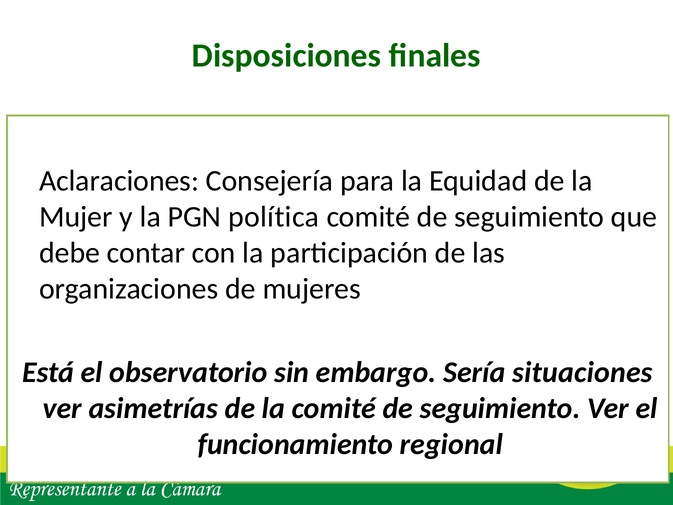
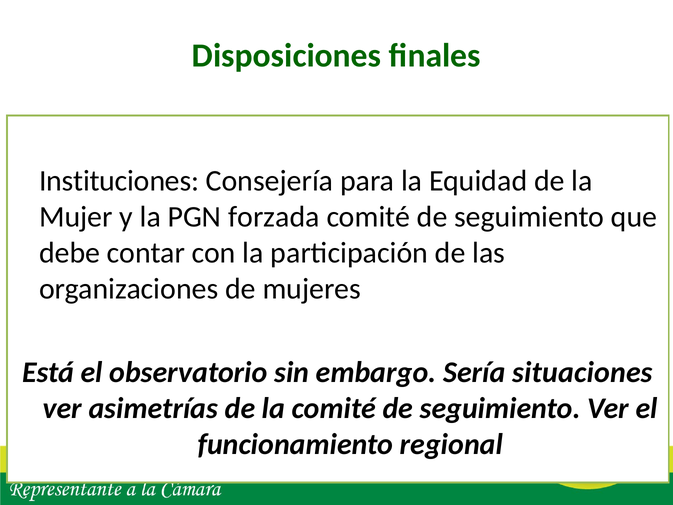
Aclaraciones: Aclaraciones -> Instituciones
política: política -> forzada
